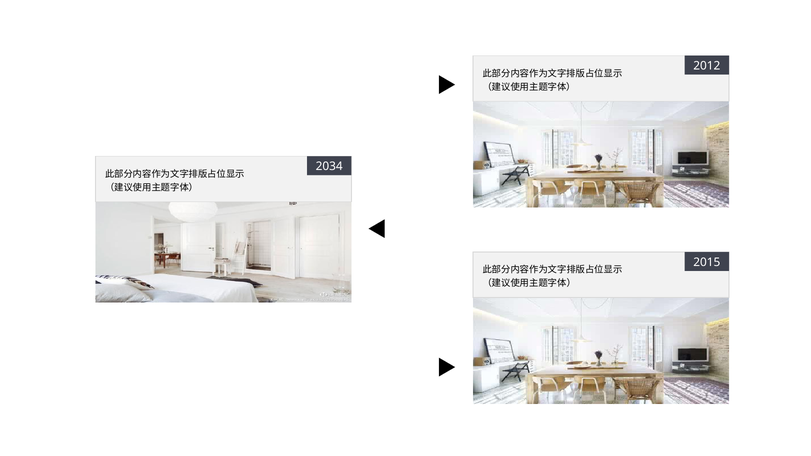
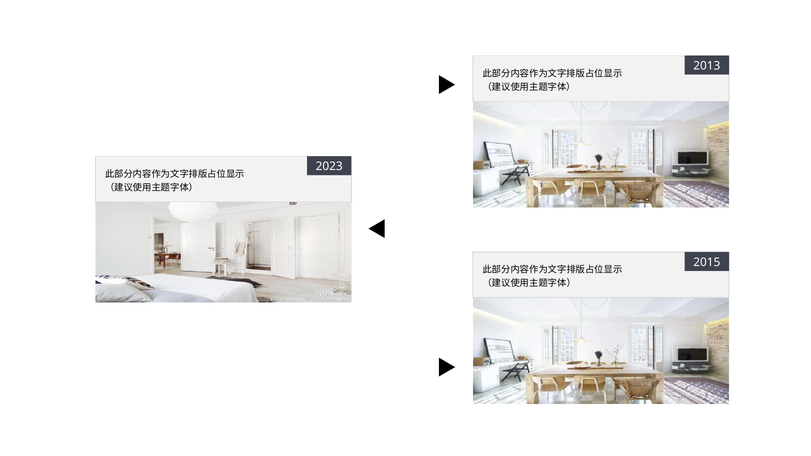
2012: 2012 -> 2013
2034: 2034 -> 2023
